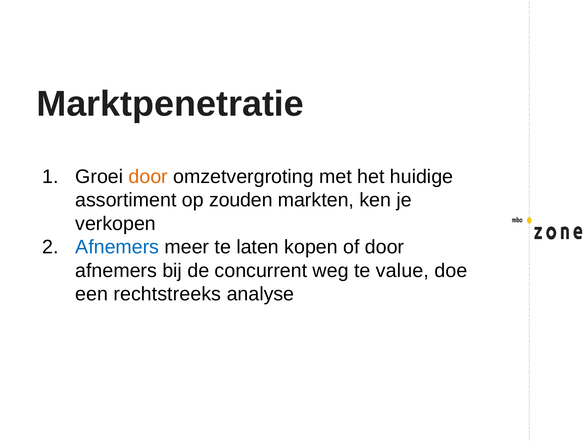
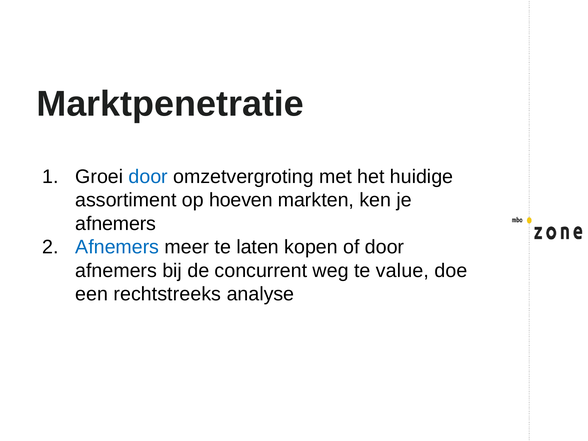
door at (148, 177) colour: orange -> blue
zouden: zouden -> hoeven
verkopen at (116, 224): verkopen -> afnemers
